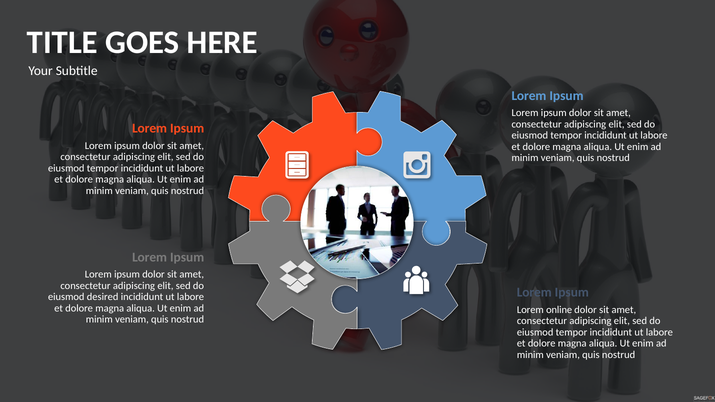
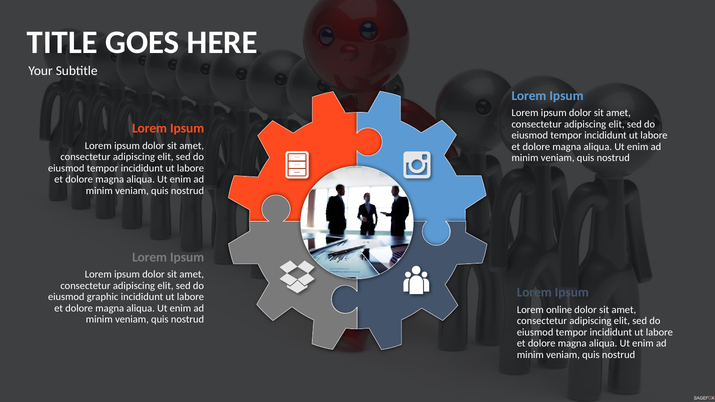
desired: desired -> graphic
